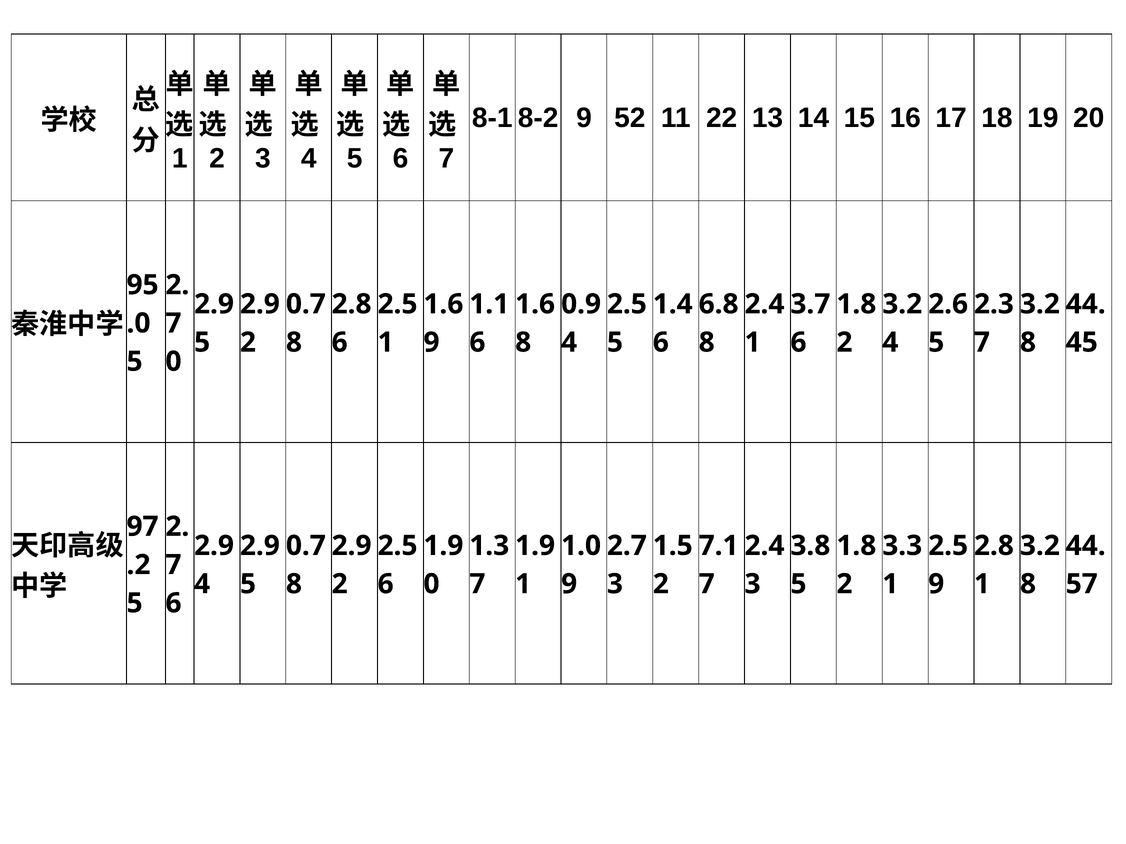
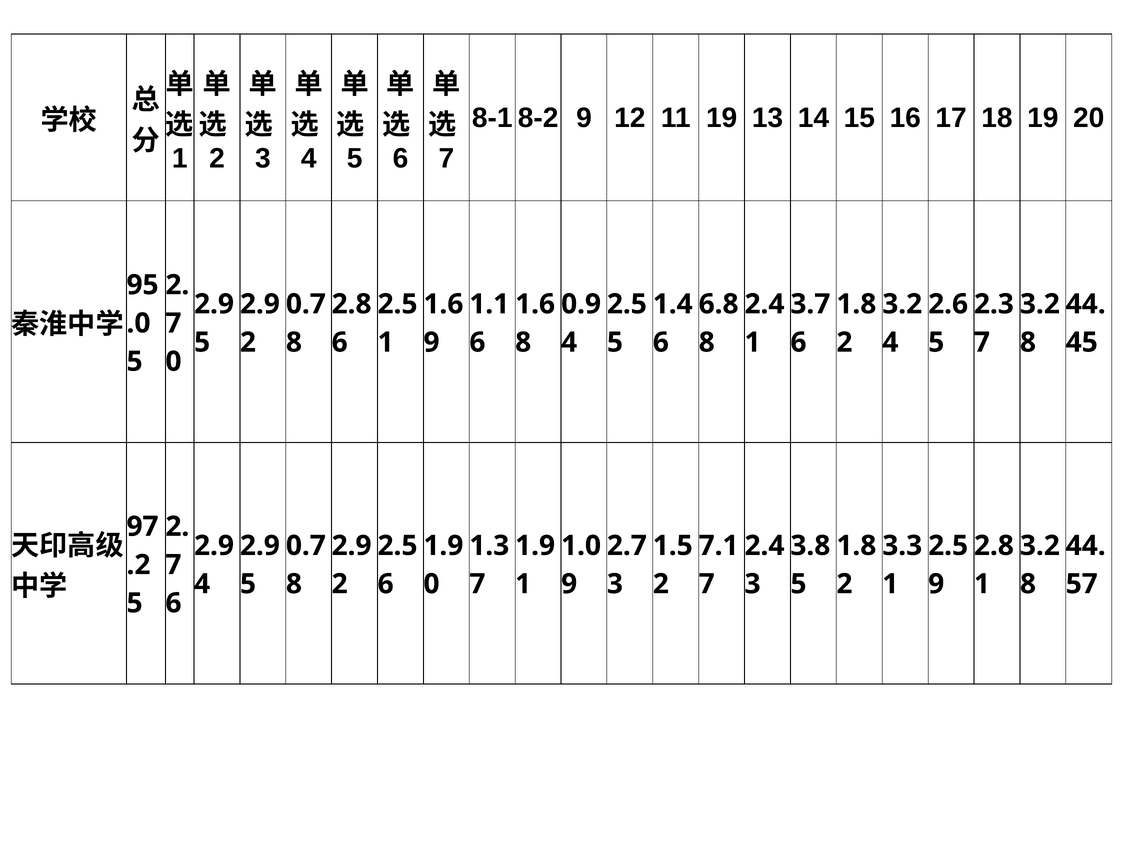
52: 52 -> 12
11 22: 22 -> 19
